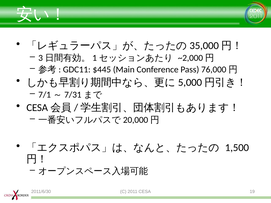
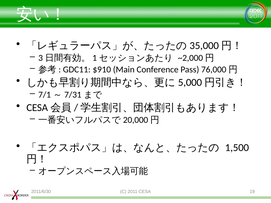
$445: $445 -> $910
